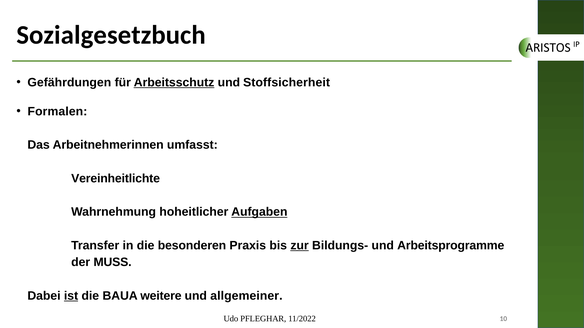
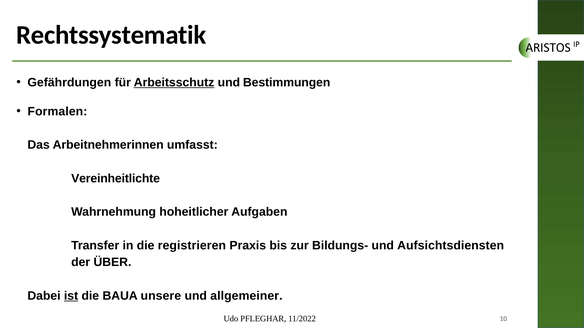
Sozialgesetzbuch: Sozialgesetzbuch -> Rechtssystematik
Stoffsicherheit: Stoffsicherheit -> Bestimmungen
Aufgaben underline: present -> none
besonderen: besonderen -> registrieren
zur underline: present -> none
Arbeitsprogramme: Arbeitsprogramme -> Aufsichtsdiensten
MUSS: MUSS -> ÜBER
weitere: weitere -> unsere
